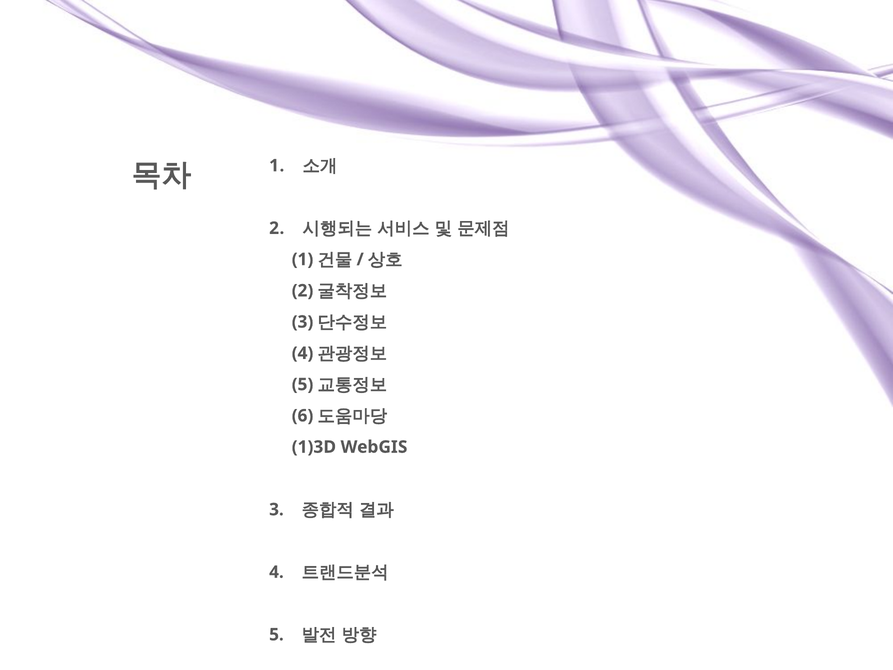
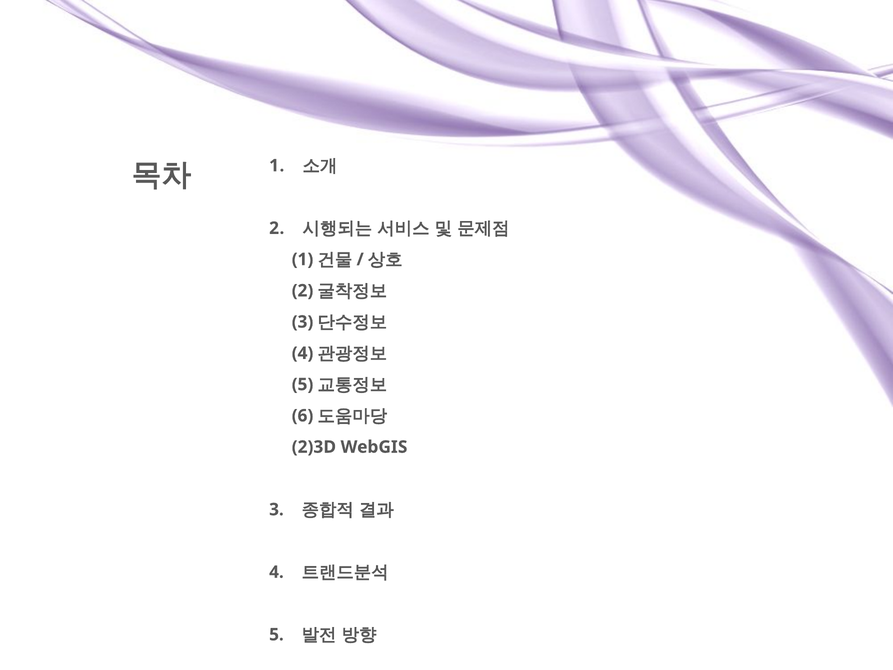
1)3D: 1)3D -> 2)3D
